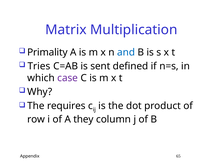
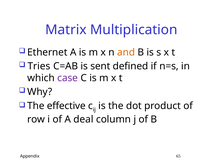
Primality: Primality -> Ethernet
and colour: blue -> orange
requires: requires -> effective
they: they -> deal
